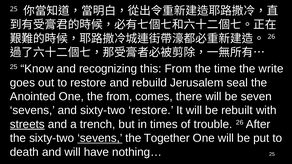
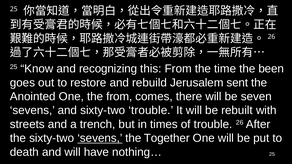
write: write -> been
seal: seal -> sent
sixty-two restore: restore -> trouble
streets underline: present -> none
